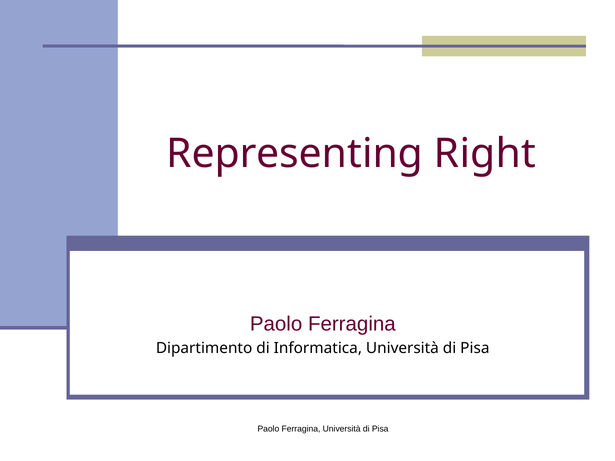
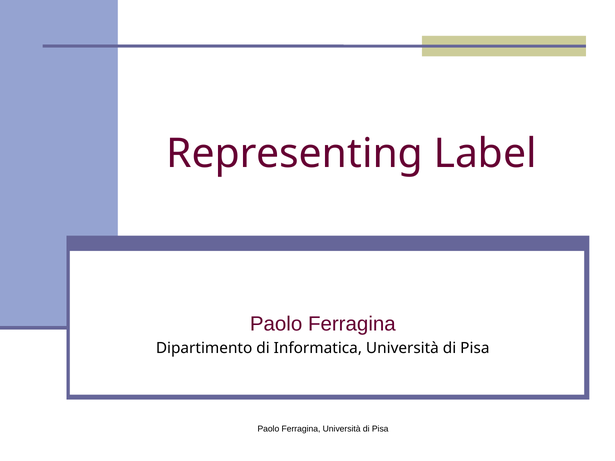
Right: Right -> Label
